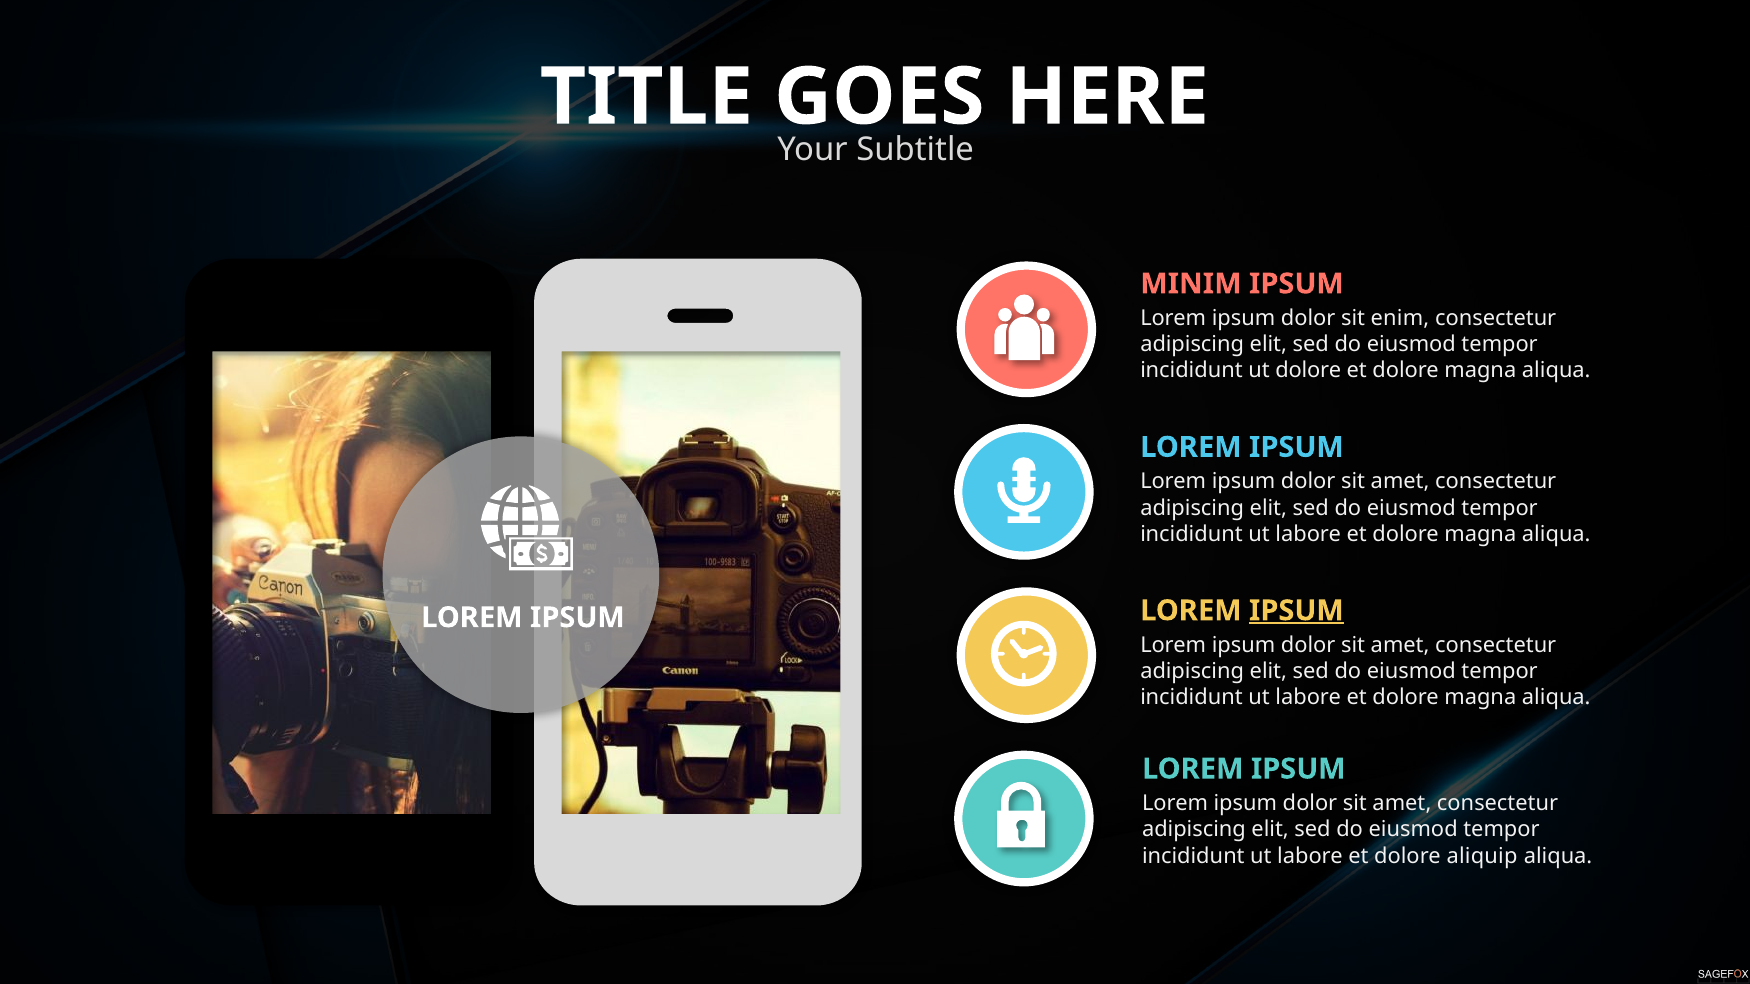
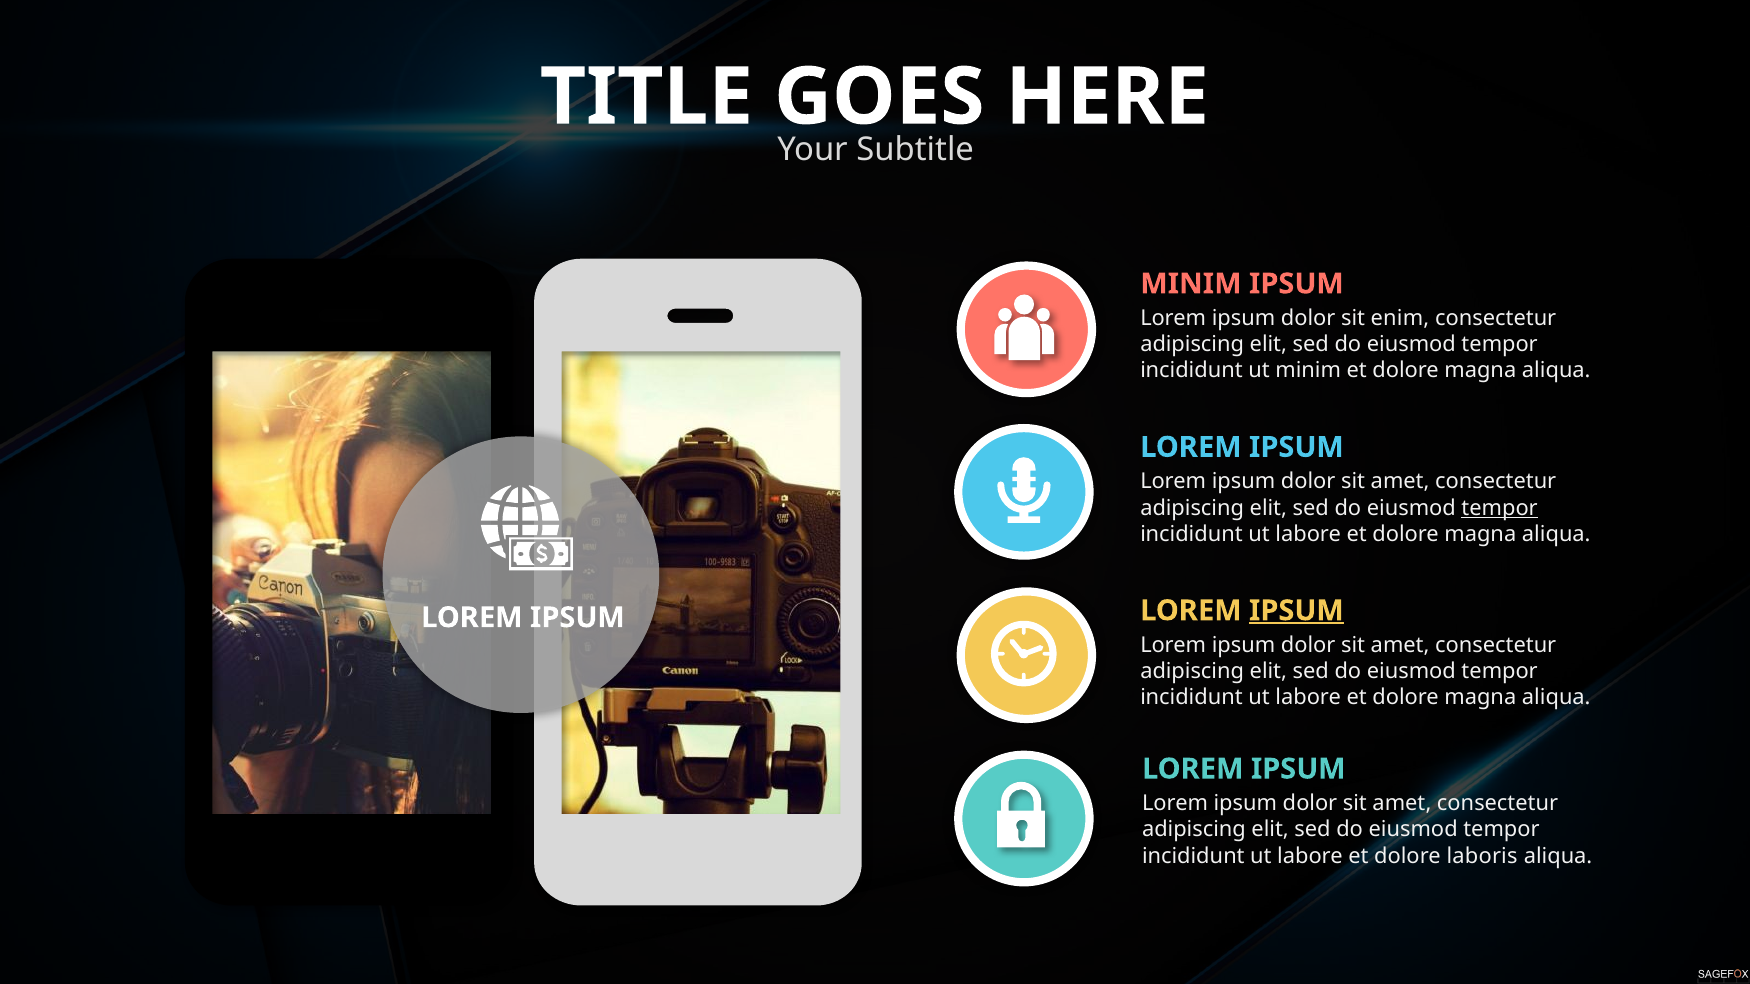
ut dolore: dolore -> minim
tempor at (1500, 508) underline: none -> present
aliquip: aliquip -> laboris
